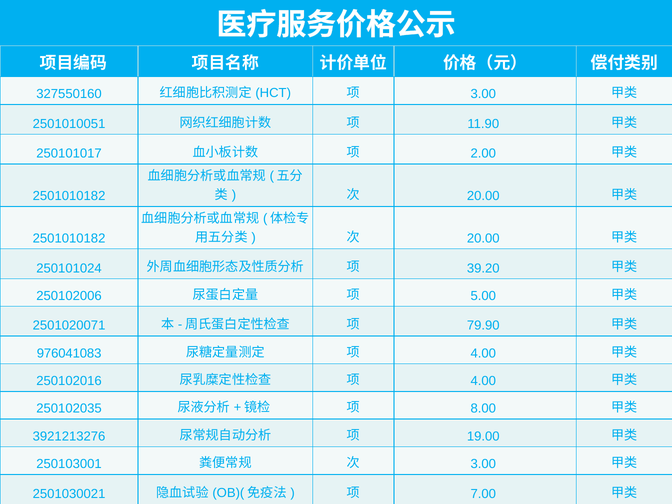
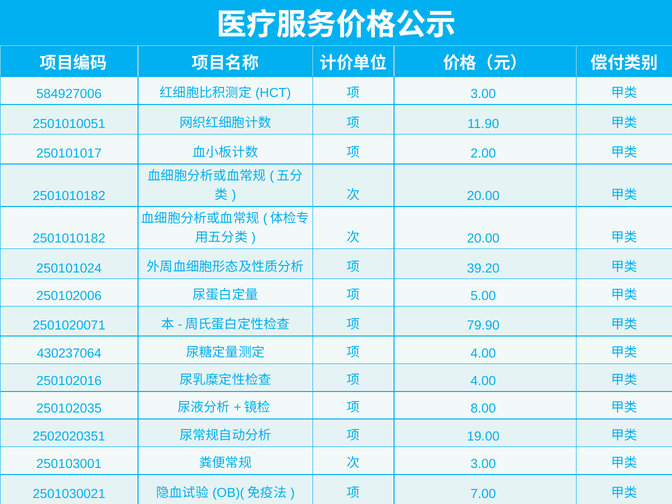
327550160: 327550160 -> 584927006
976041083: 976041083 -> 430237064
3921213276: 3921213276 -> 2502020351
